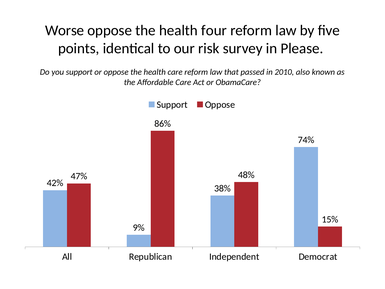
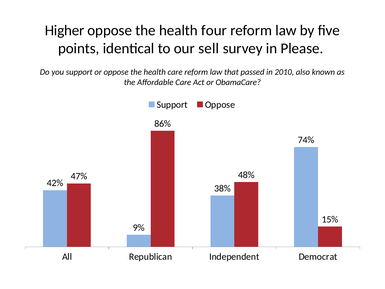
Worse: Worse -> Higher
risk: risk -> sell
